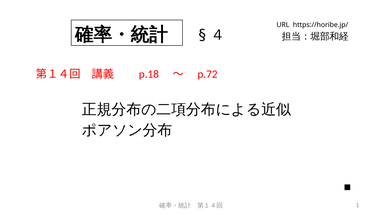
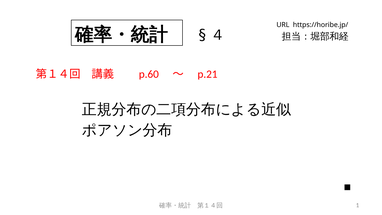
p.18: p.18 -> p.60
p.72: p.72 -> p.21
